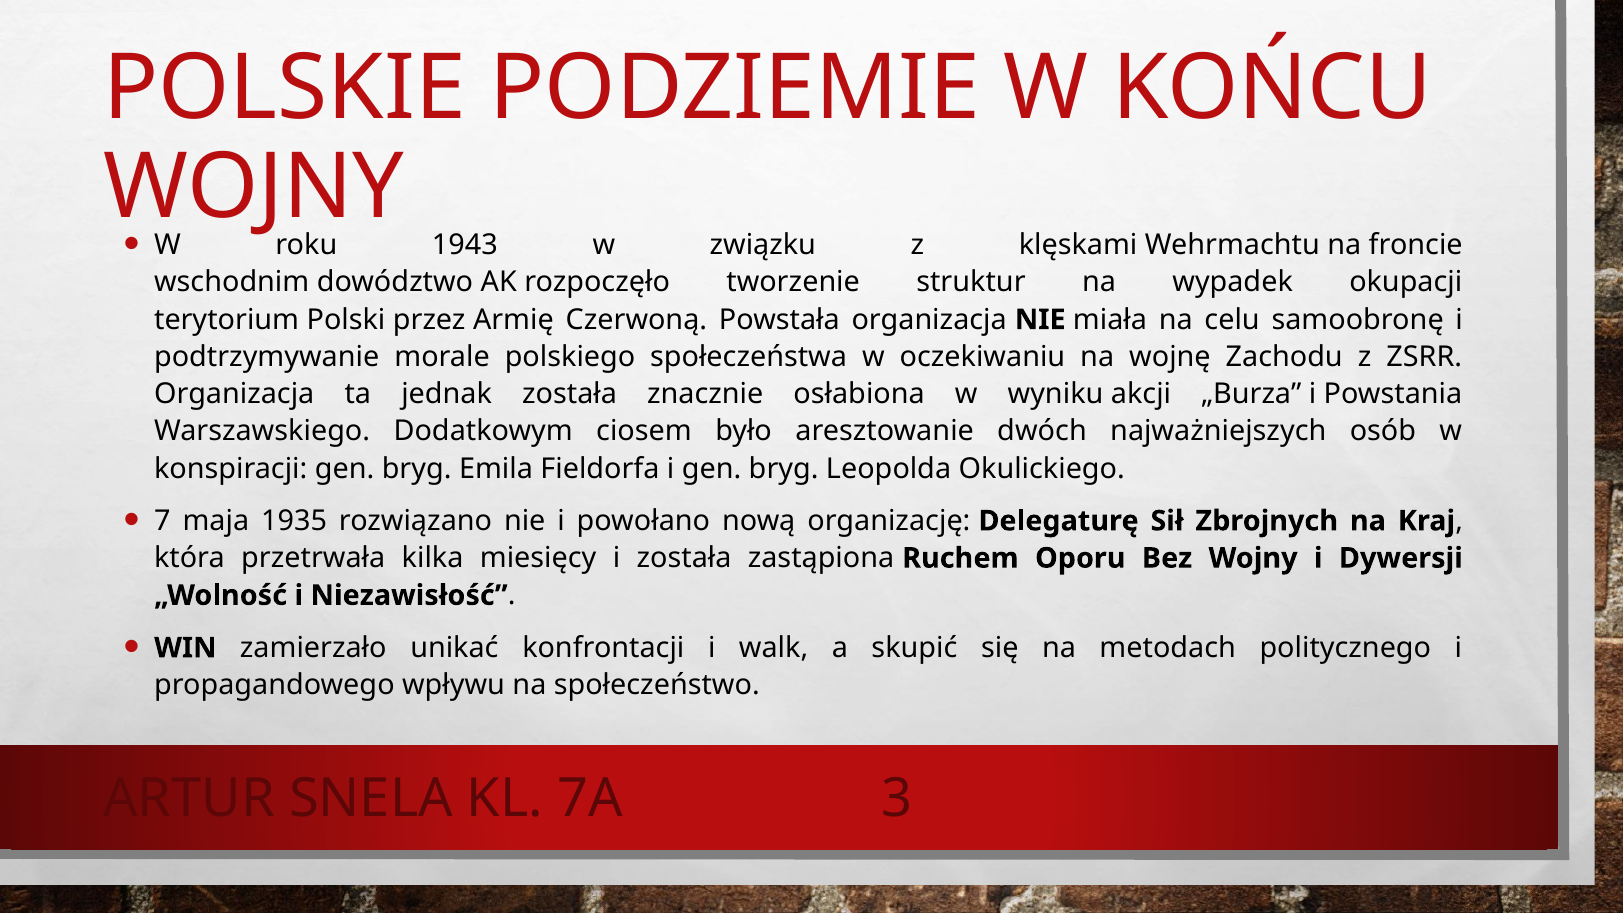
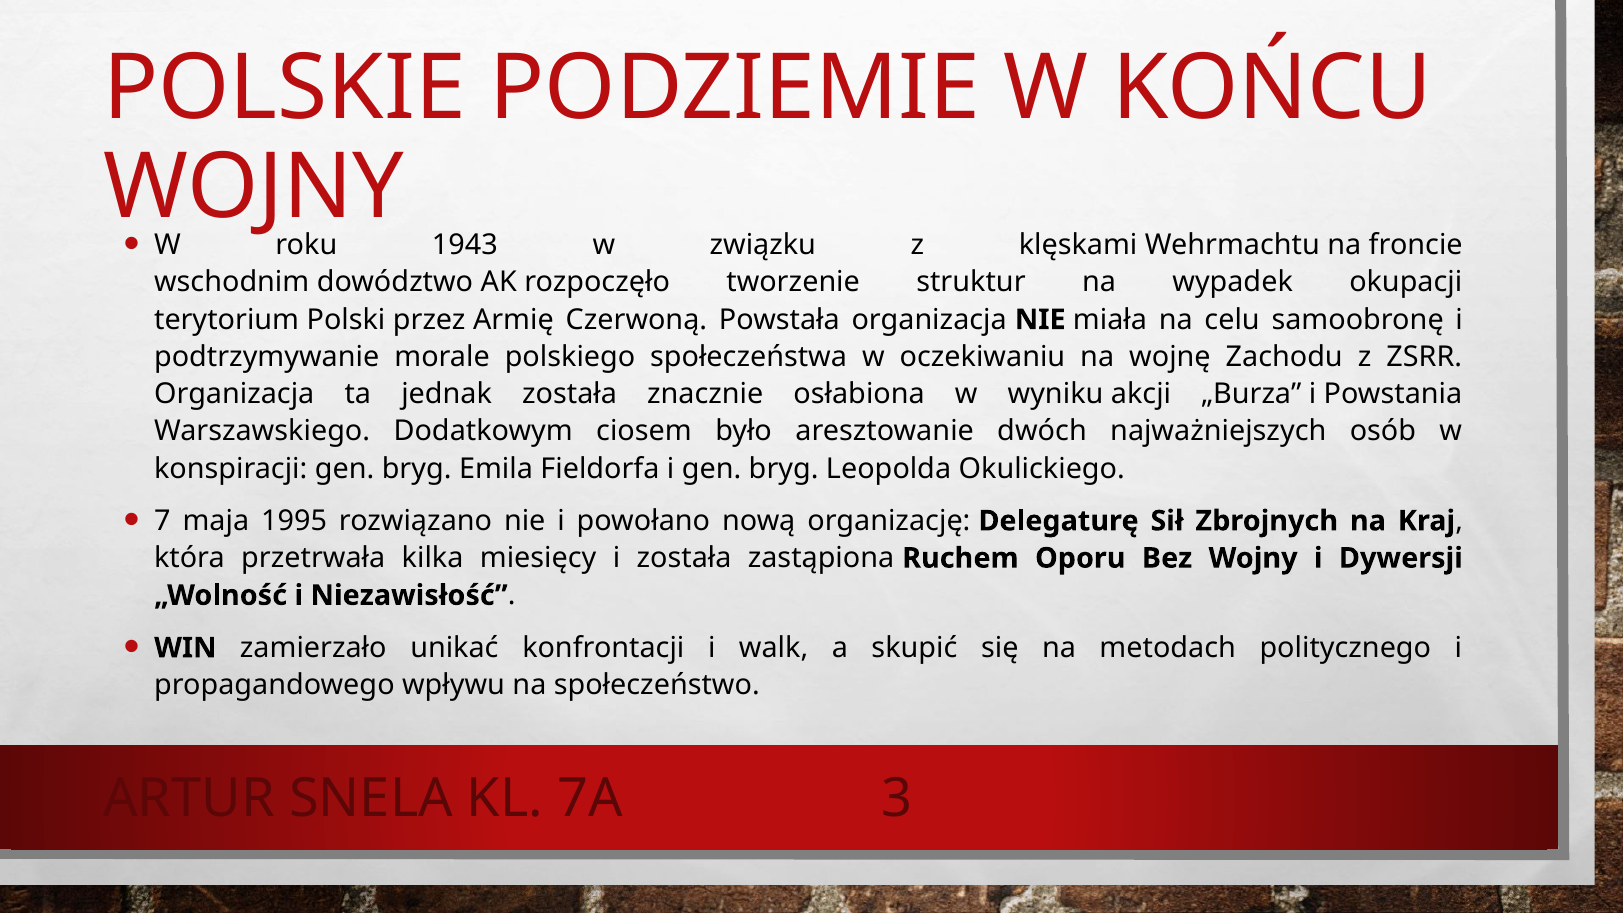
1935: 1935 -> 1995
